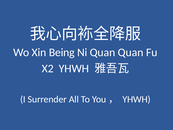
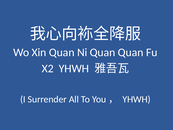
Xin Being: Being -> Quan
